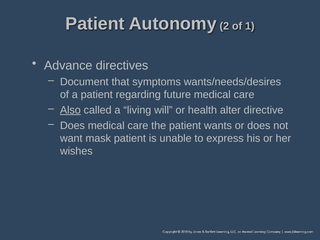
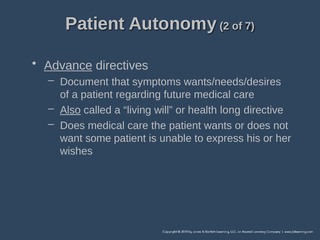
1: 1 -> 7
Advance underline: none -> present
alter: alter -> long
mask: mask -> some
